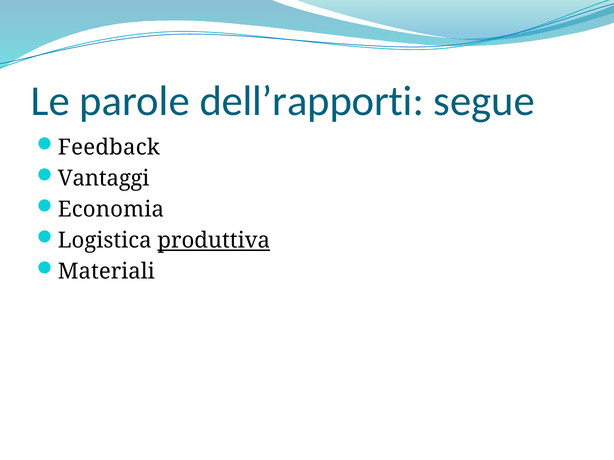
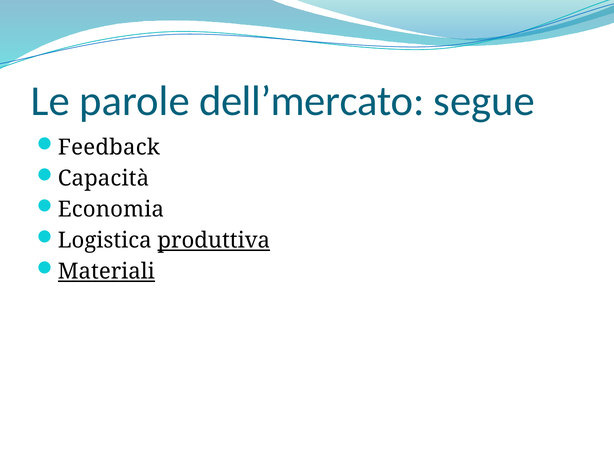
dell’rapporti: dell’rapporti -> dell’mercato
Vantaggi: Vantaggi -> Capacità
Materiali underline: none -> present
